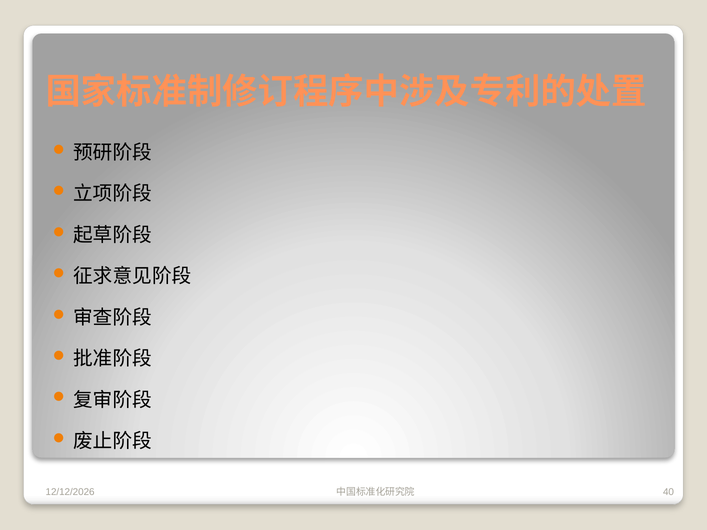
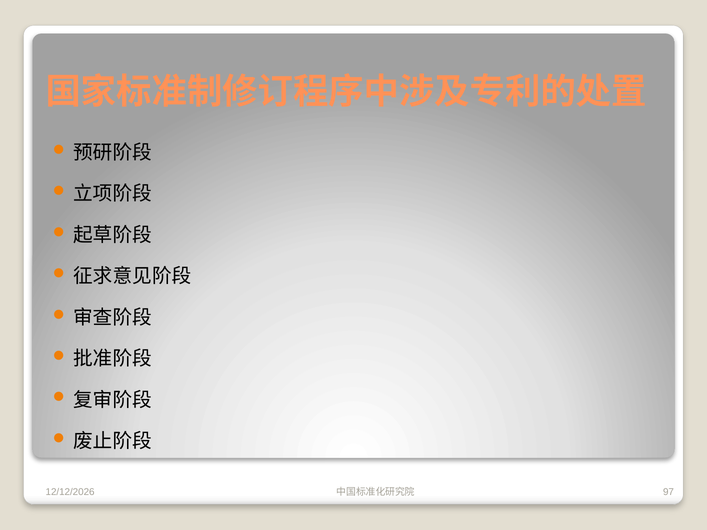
40: 40 -> 97
